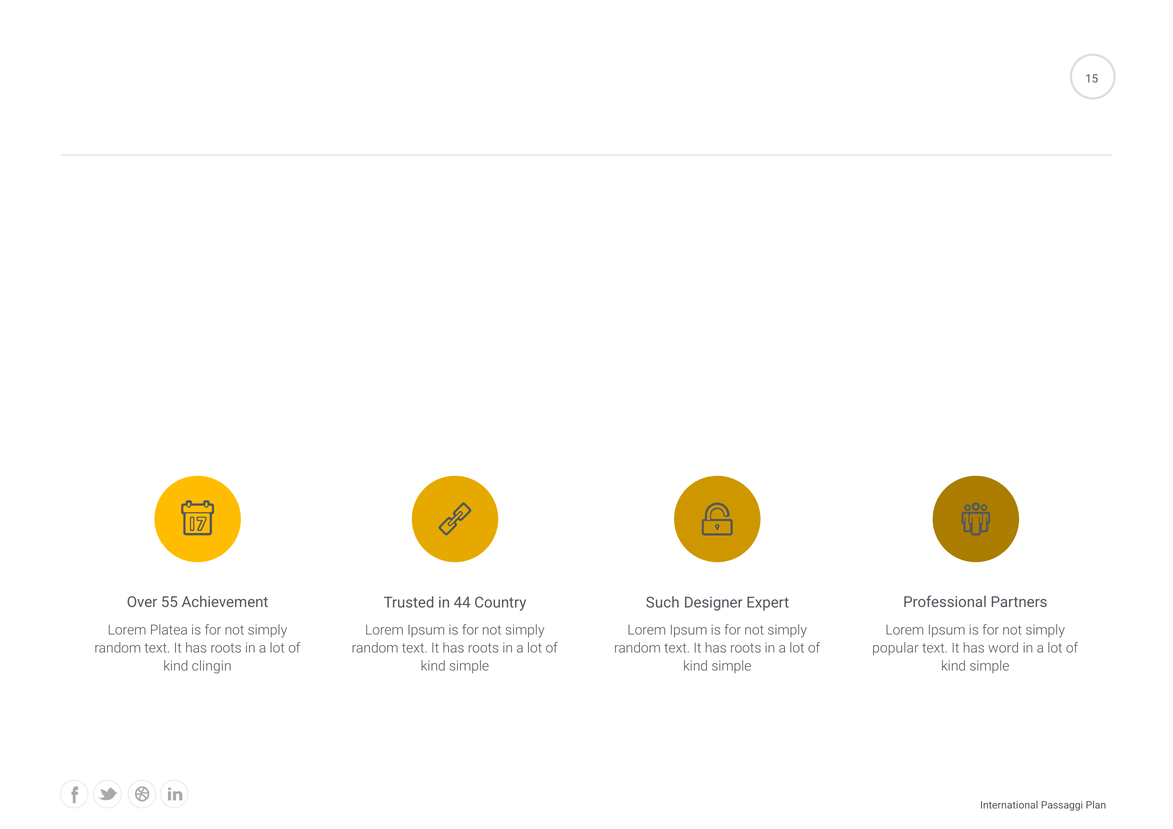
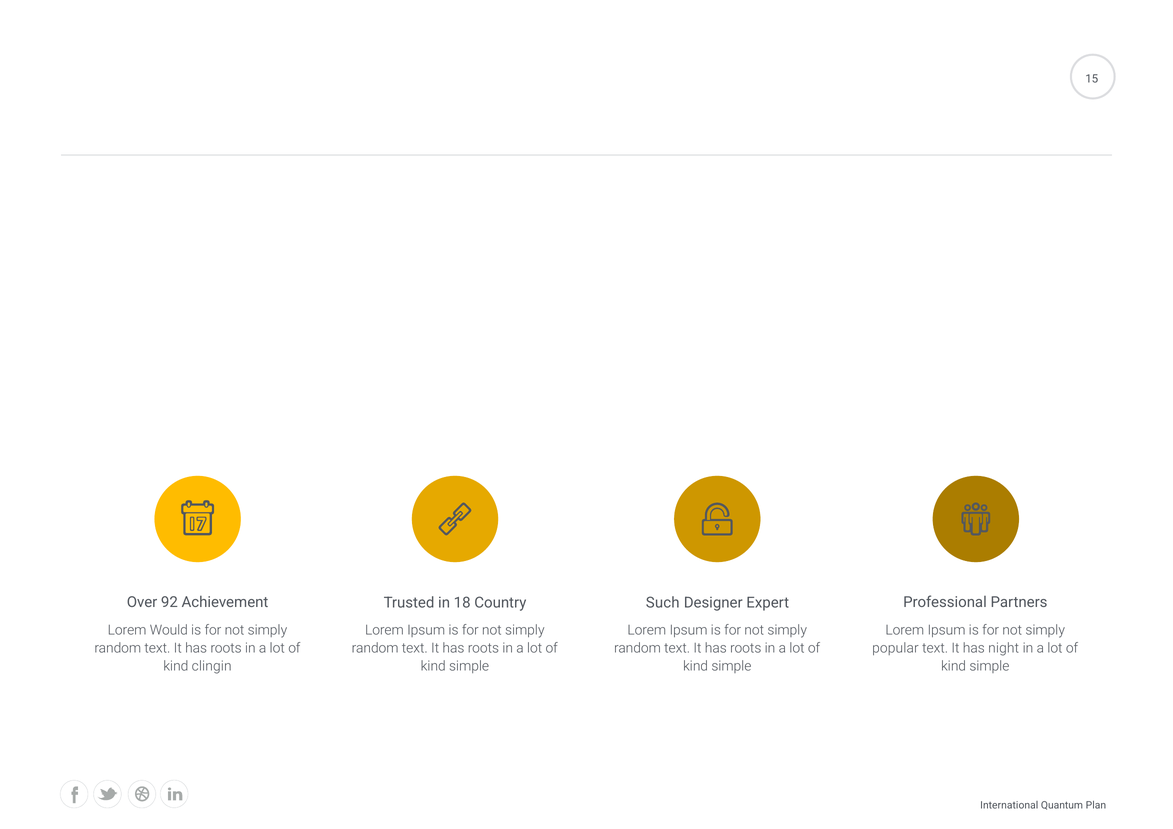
55: 55 -> 92
44: 44 -> 18
Platea: Platea -> Would
word: word -> night
Passaggi: Passaggi -> Quantum
